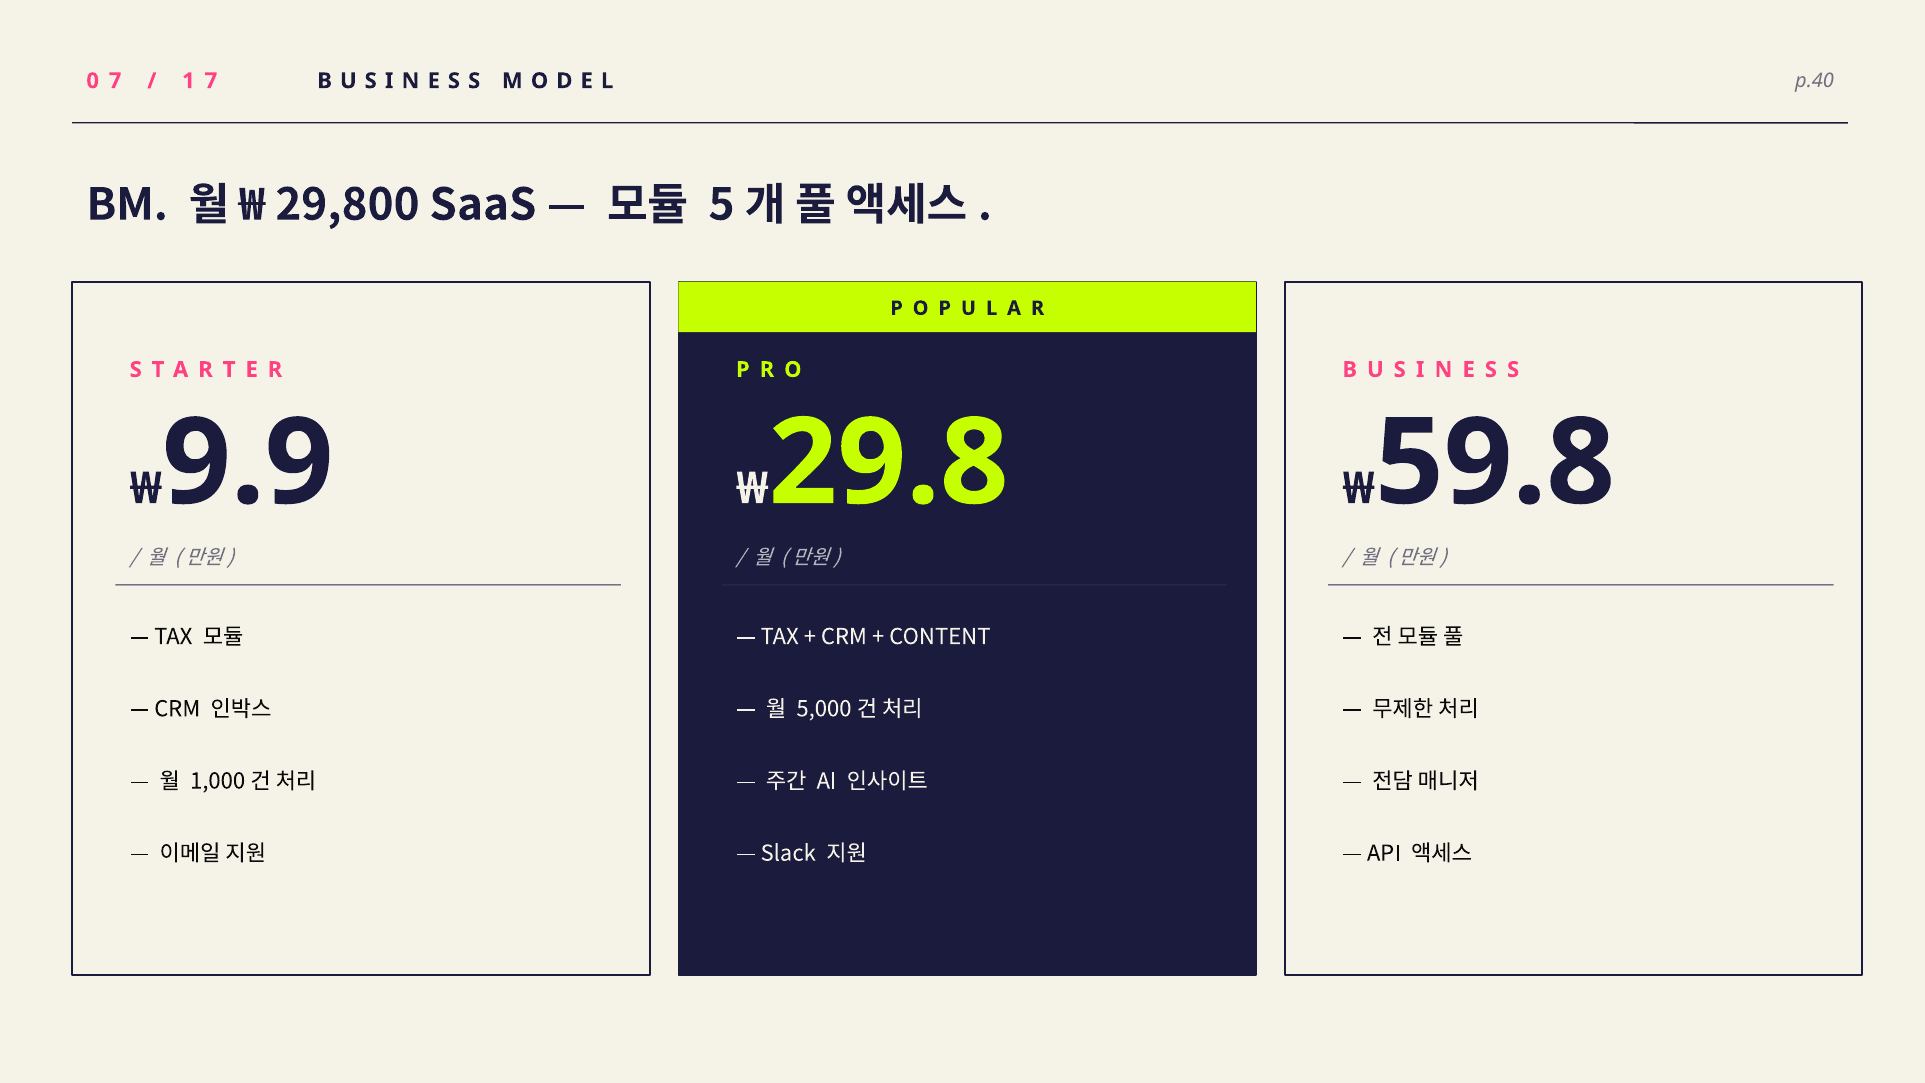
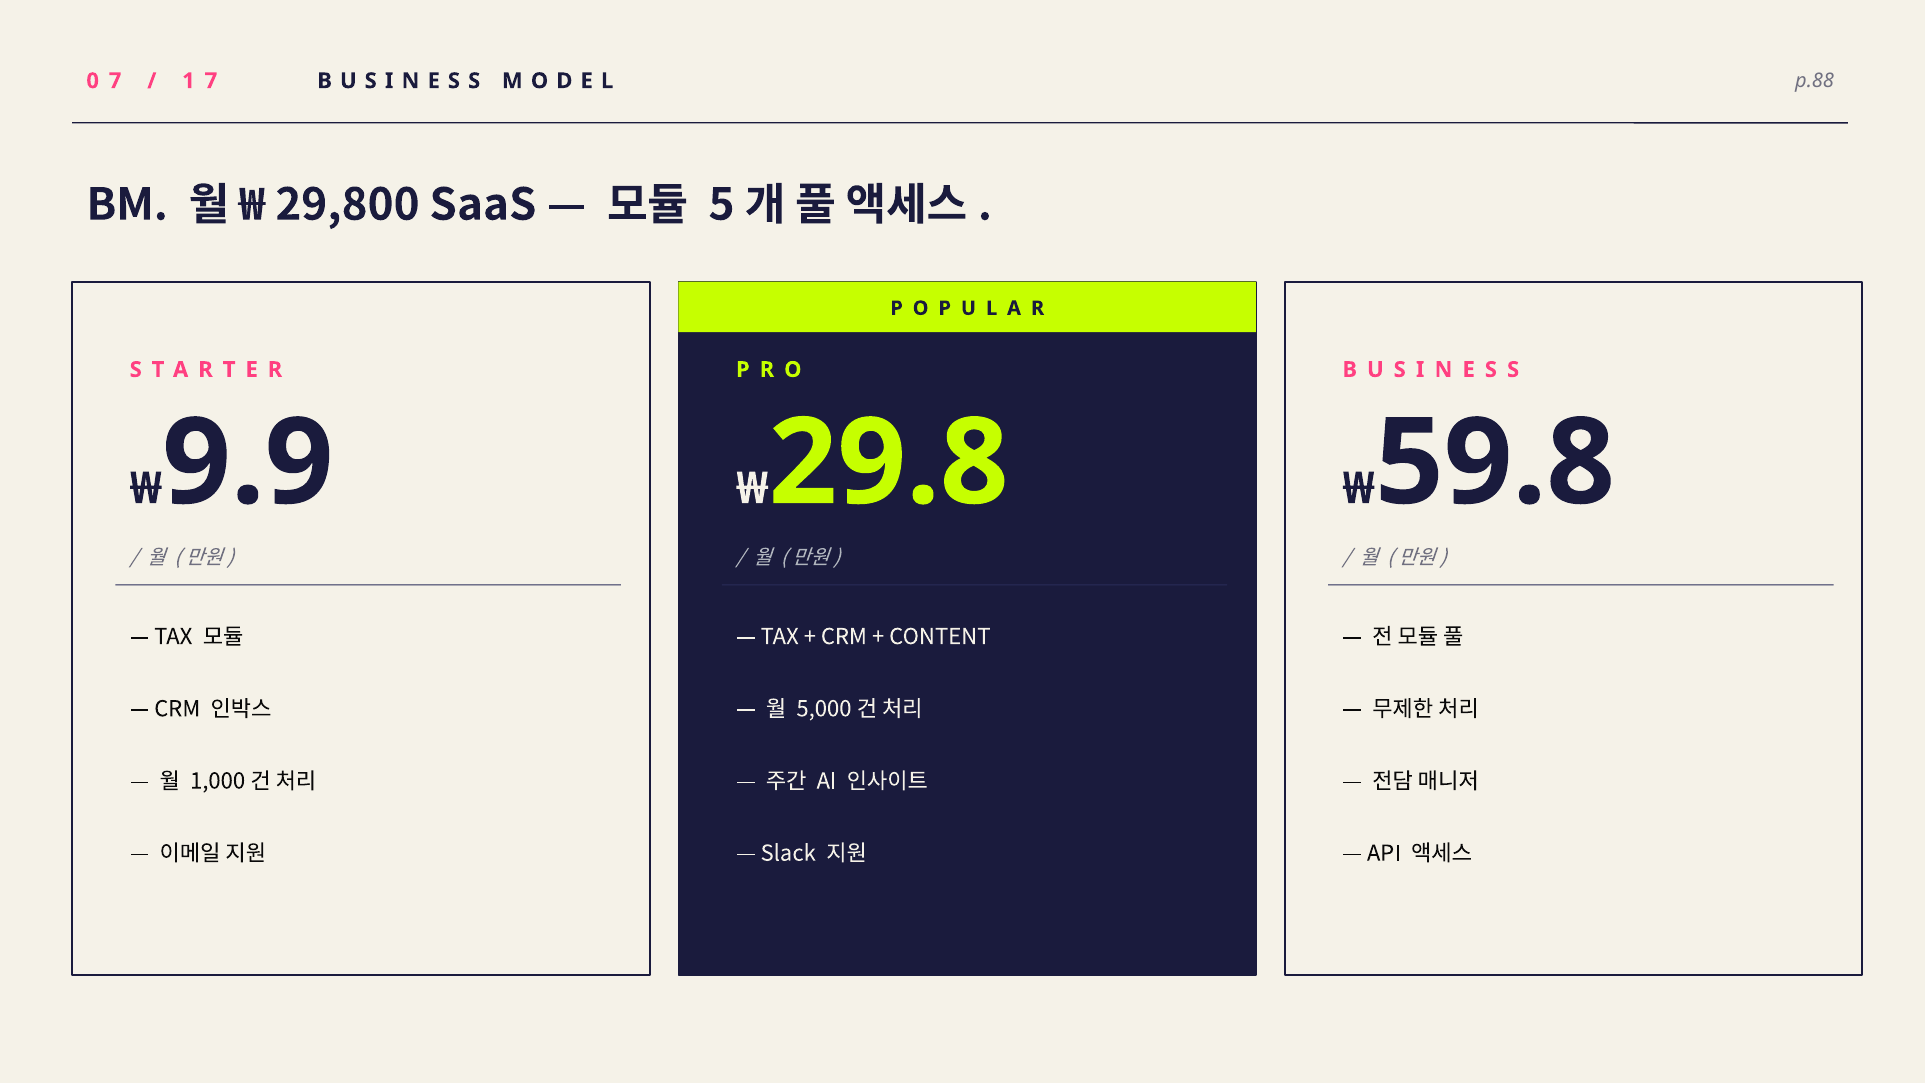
p.40: p.40 -> p.88
